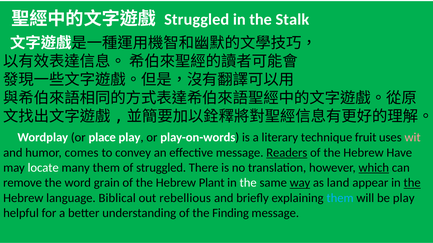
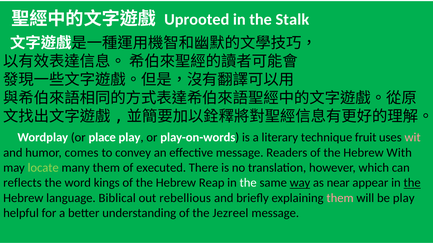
Struggled at (197, 20): Struggled -> Uprooted
Readers underline: present -> none
Have: Have -> With
locate colour: white -> light green
of struggled: struggled -> executed
which underline: present -> none
remove: remove -> reflects
grain: grain -> kings
Plant: Plant -> Reap
land: land -> near
them at (340, 198) colour: light blue -> pink
Finding: Finding -> Jezreel
